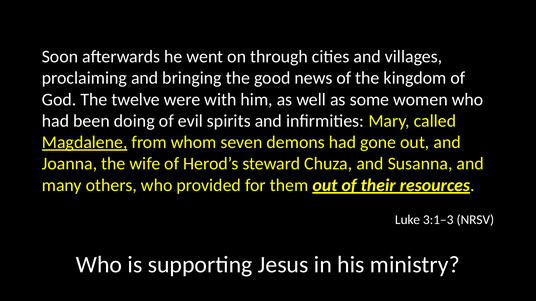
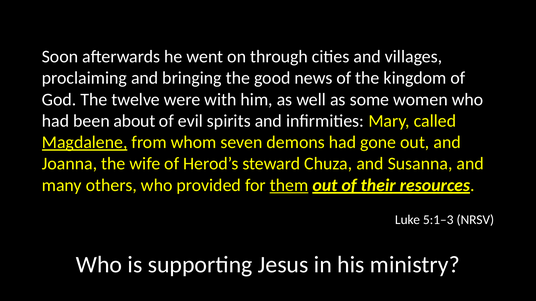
doing: doing -> about
them underline: none -> present
3:1–3: 3:1–3 -> 5:1–3
